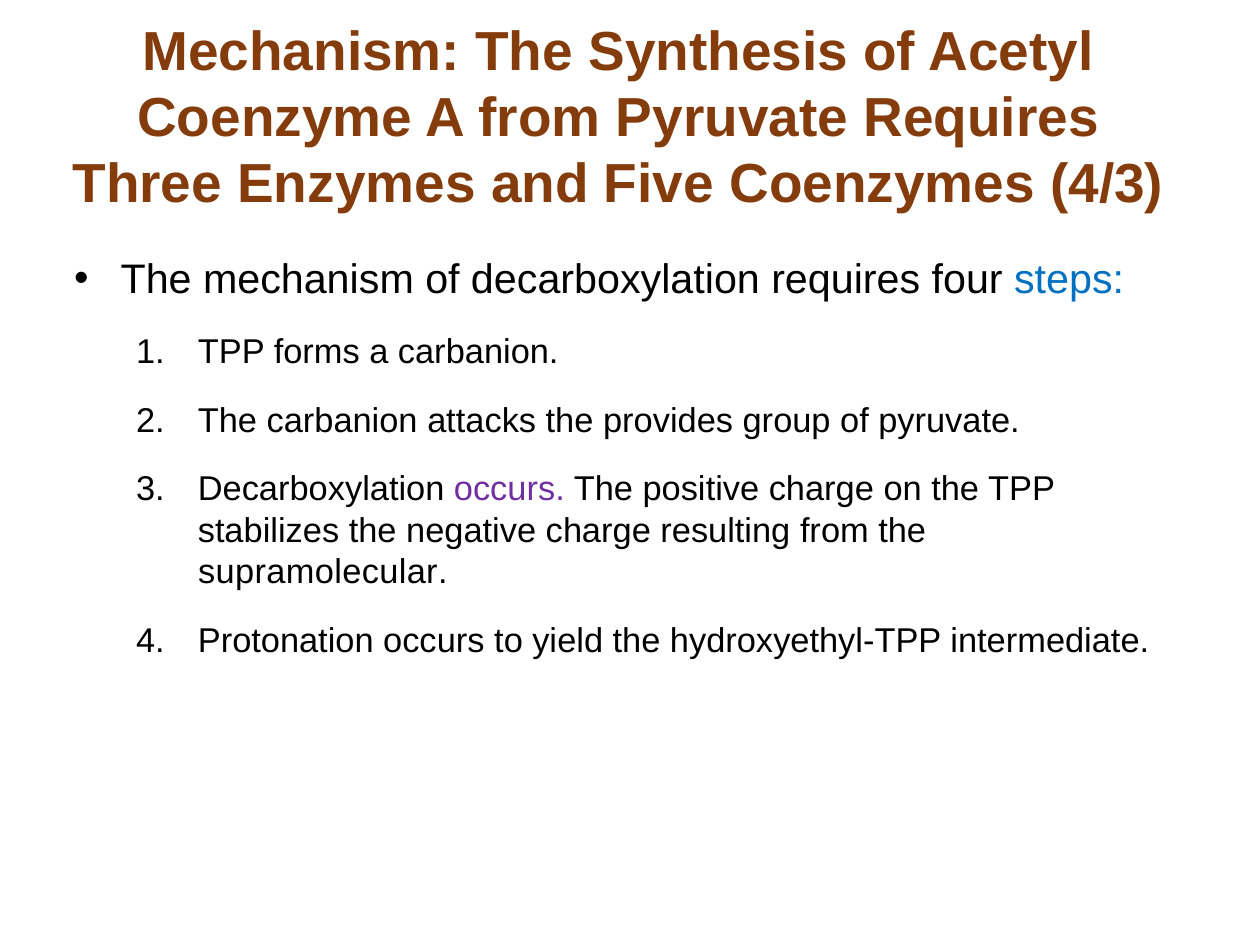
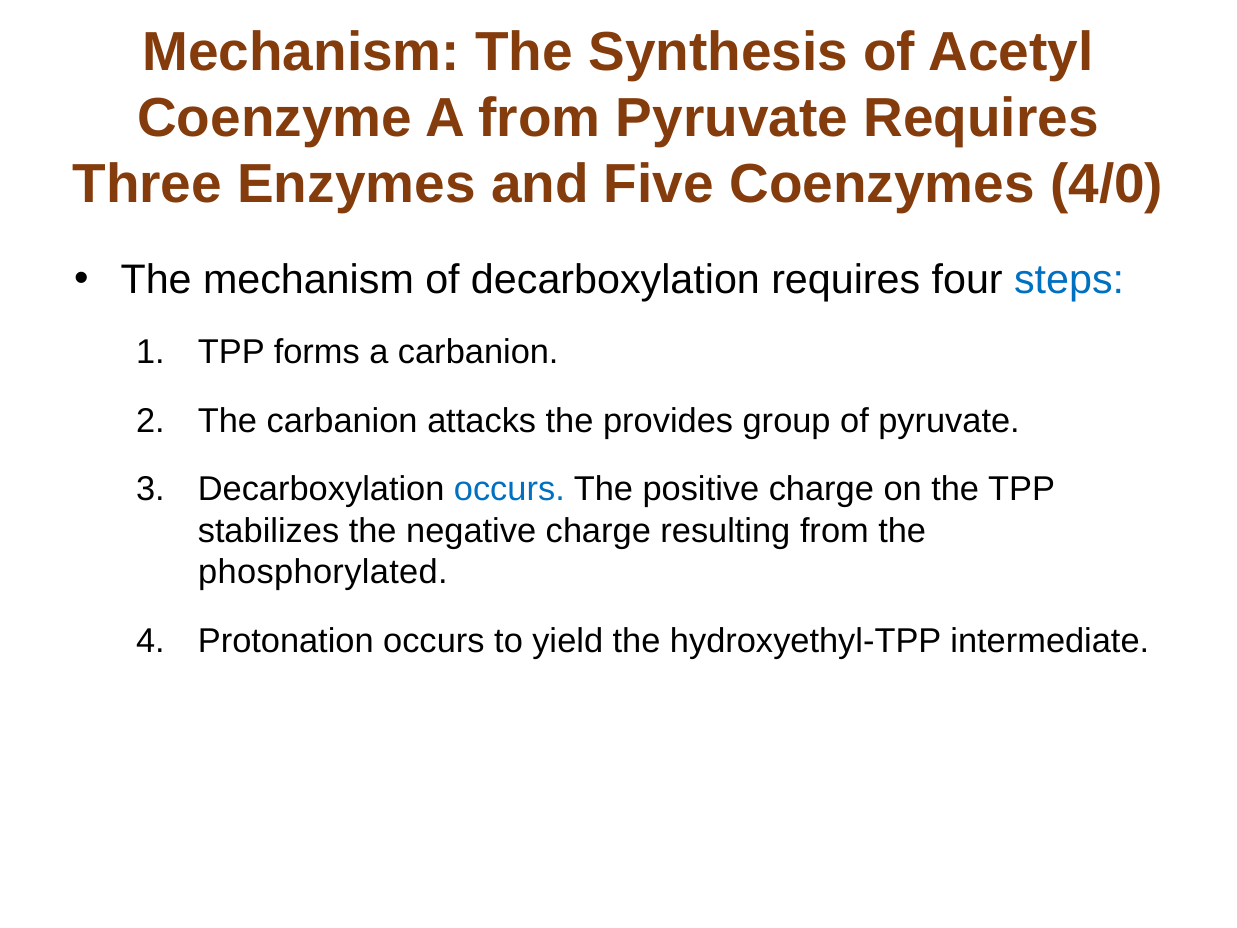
4/3: 4/3 -> 4/0
occurs at (509, 489) colour: purple -> blue
supramolecular: supramolecular -> phosphorylated
